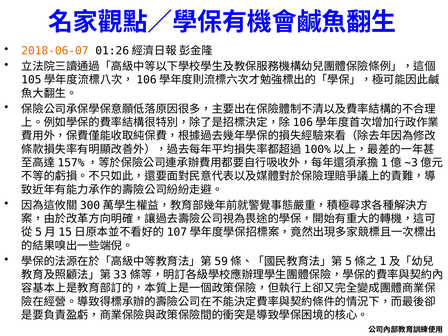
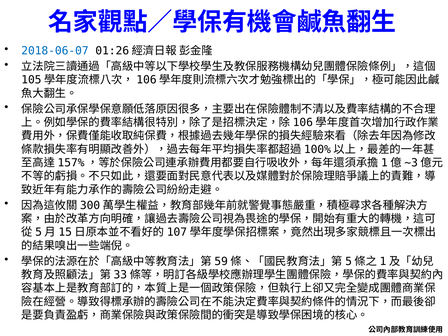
2018-06-07 colour: orange -> blue
